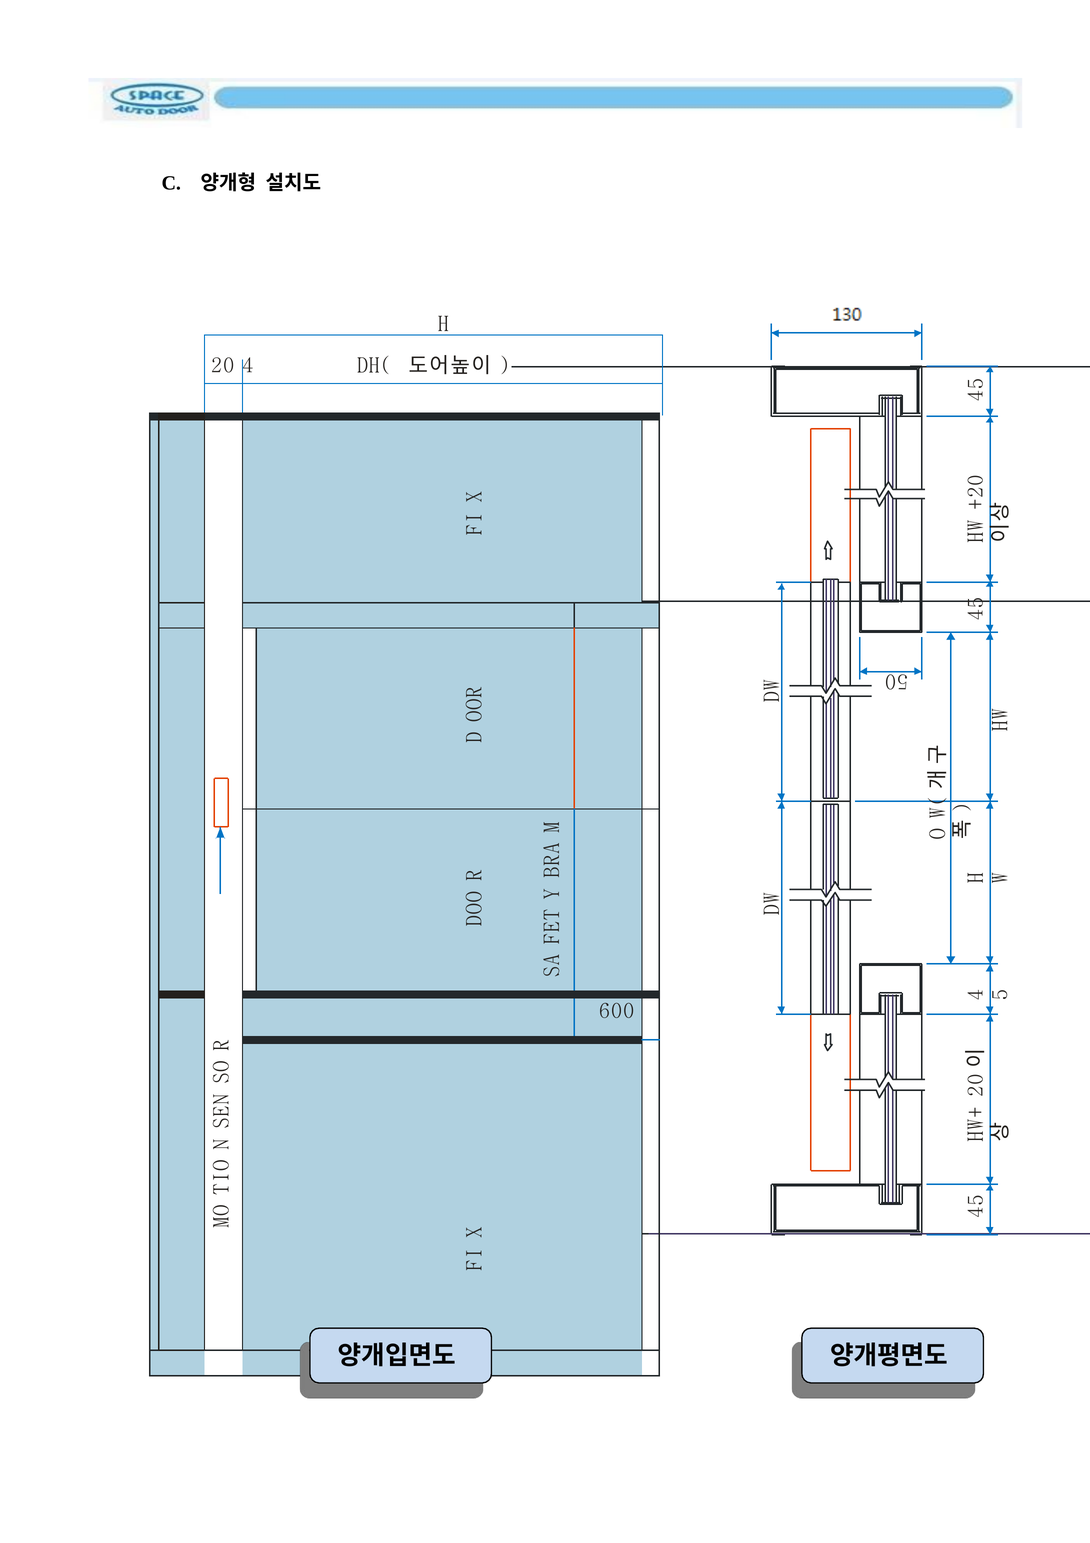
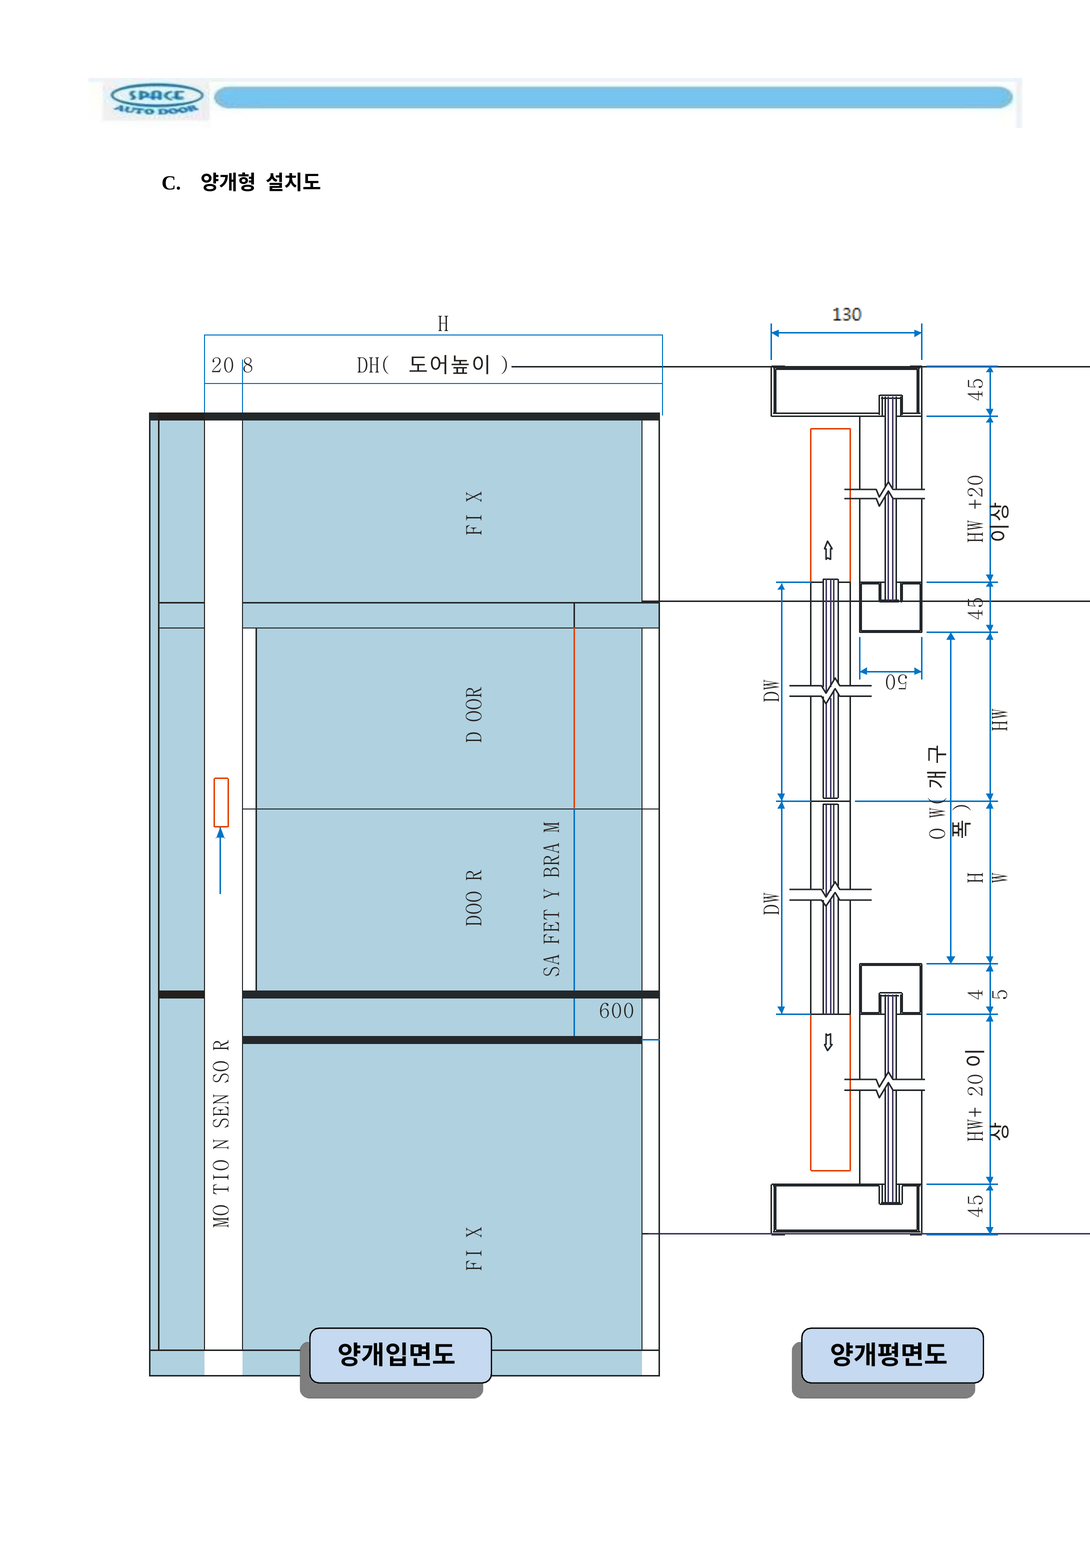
20 4: 4 -> 8
